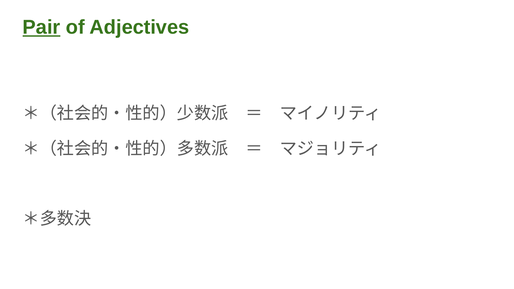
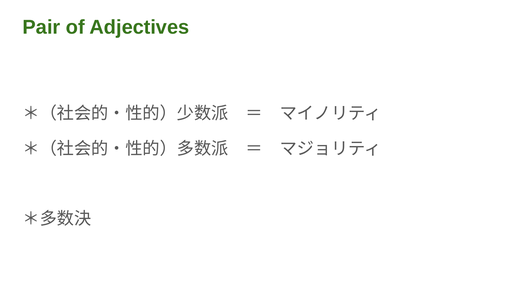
Pair underline: present -> none
